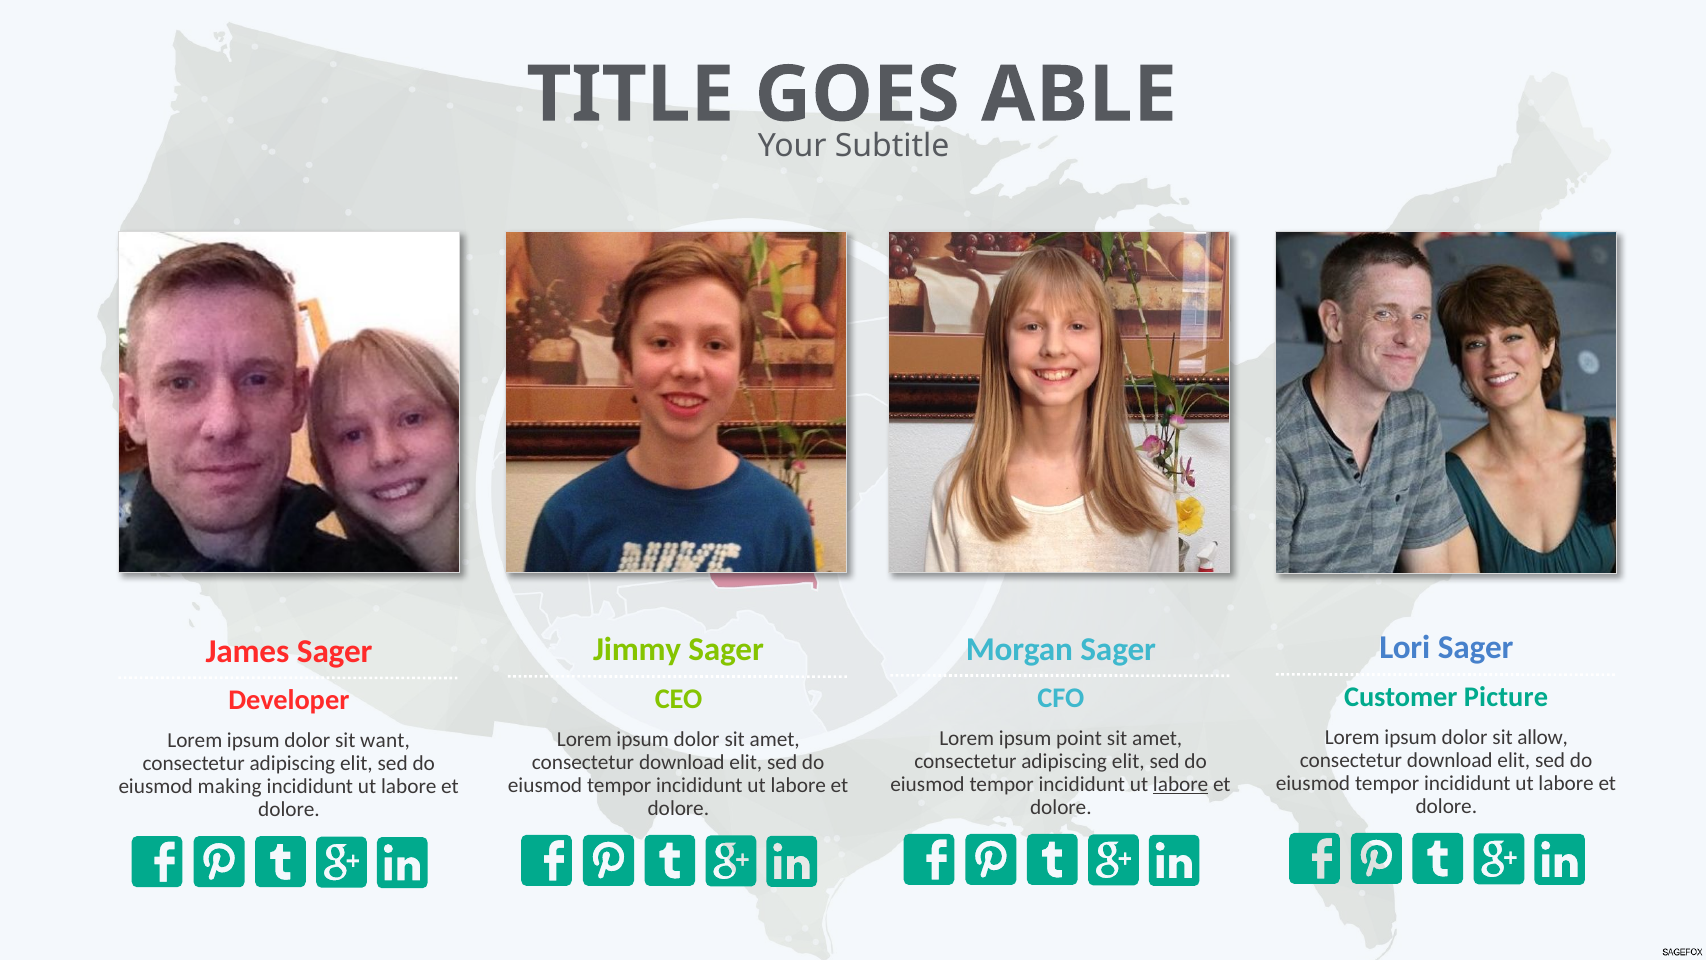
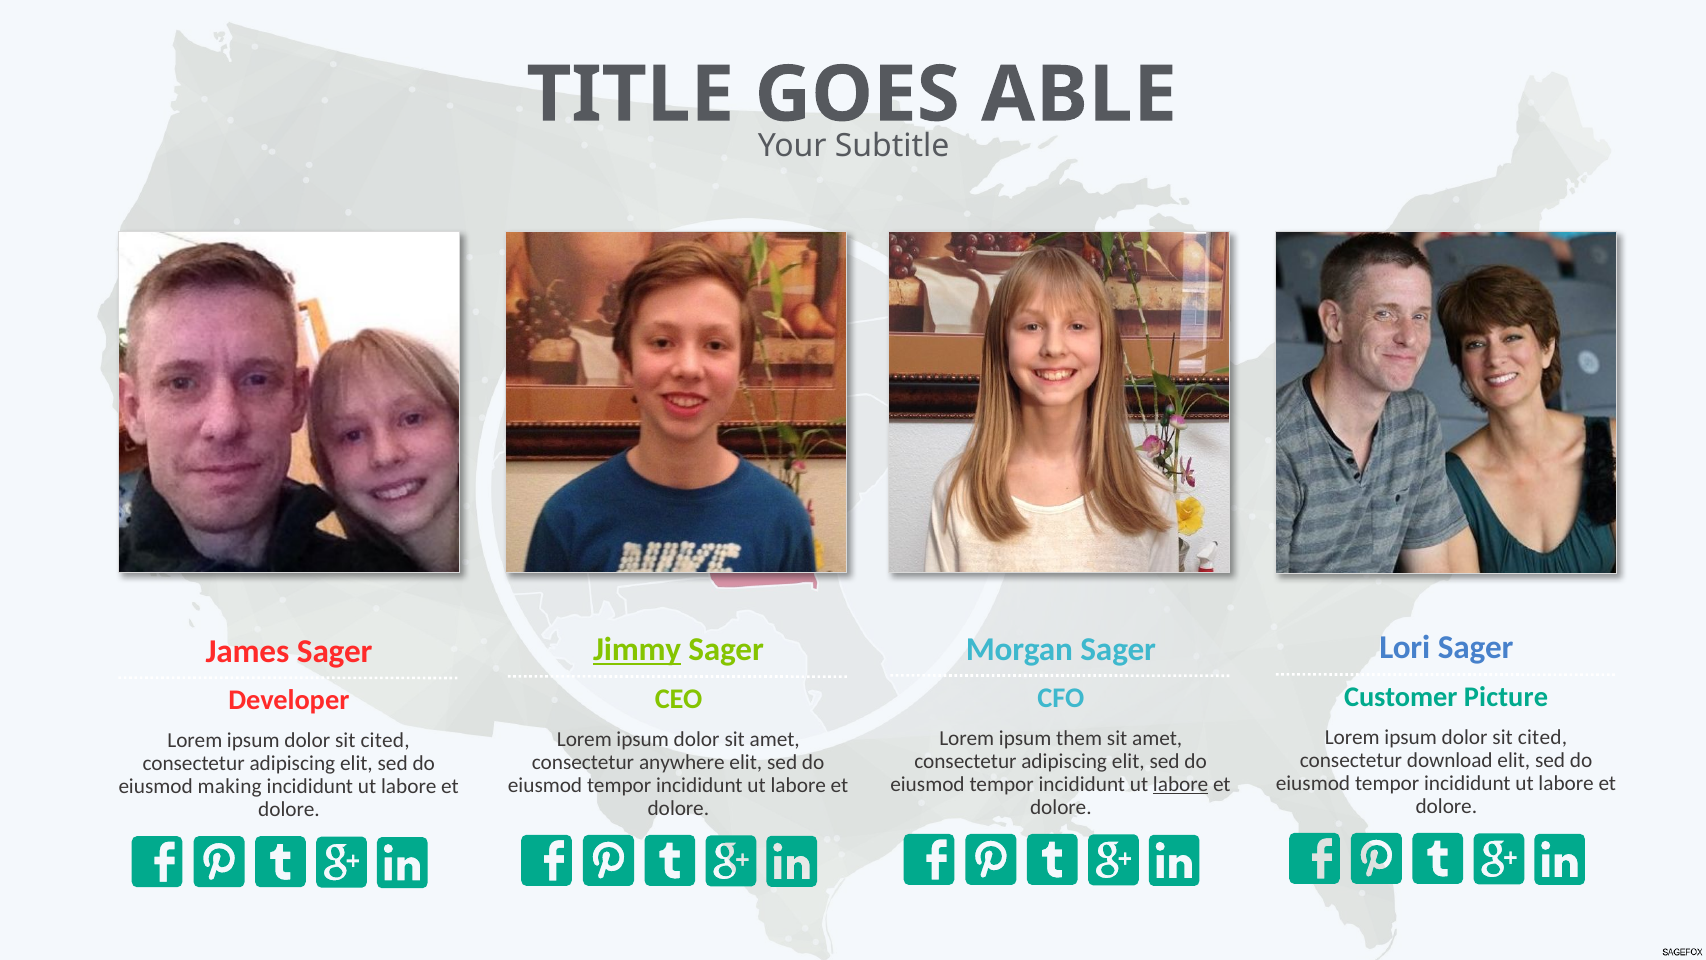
Jimmy underline: none -> present
allow at (1543, 737): allow -> cited
point: point -> them
want at (385, 740): want -> cited
download at (682, 762): download -> anywhere
